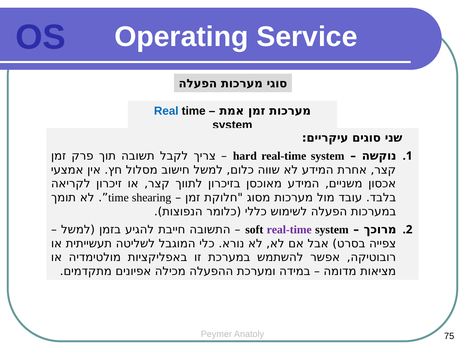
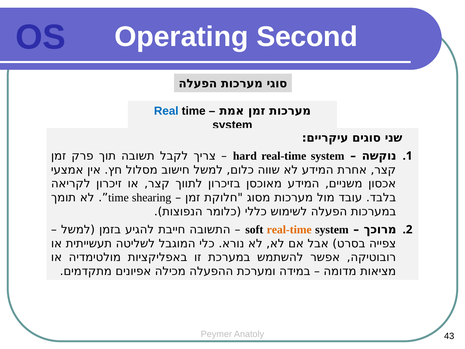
Service: Service -> Second
real-time at (289, 229) colour: purple -> orange
75: 75 -> 43
